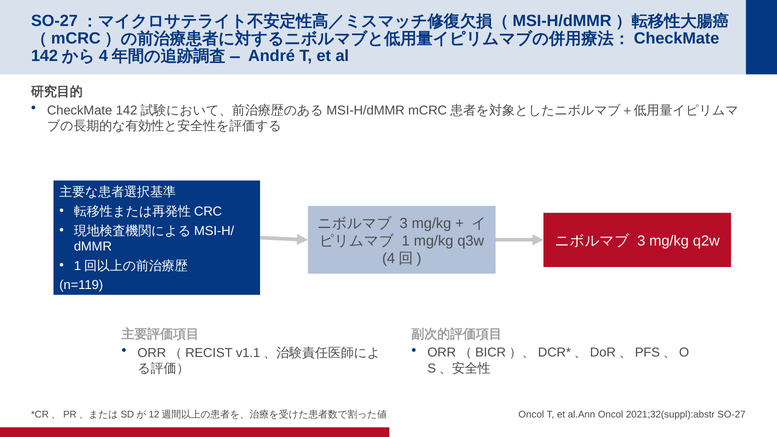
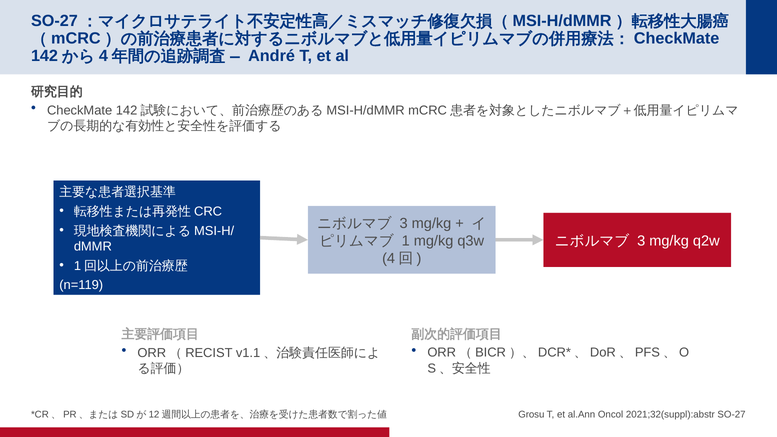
Oncol at (531, 414): Oncol -> Grosu
